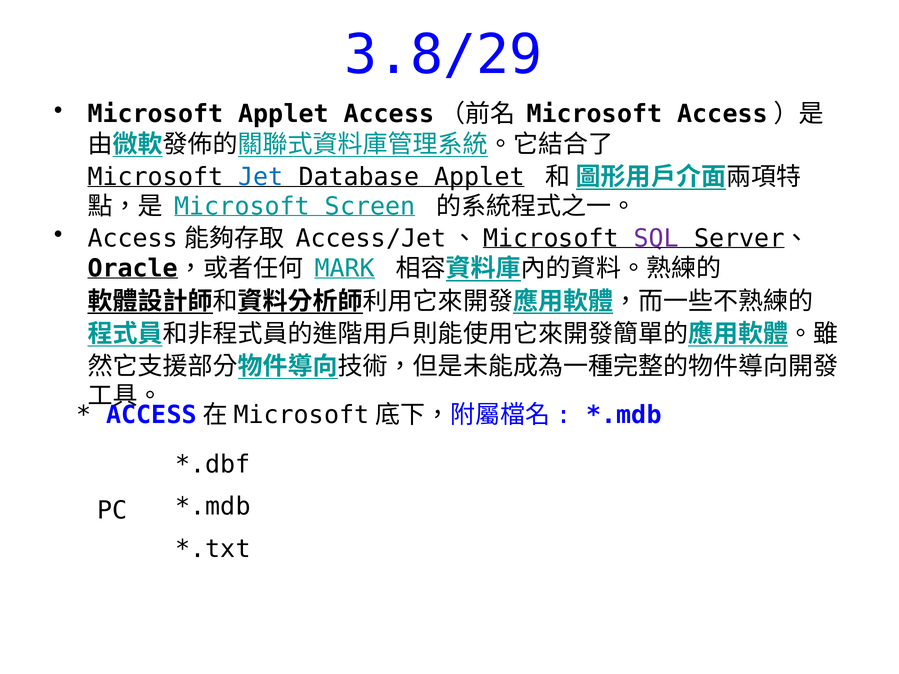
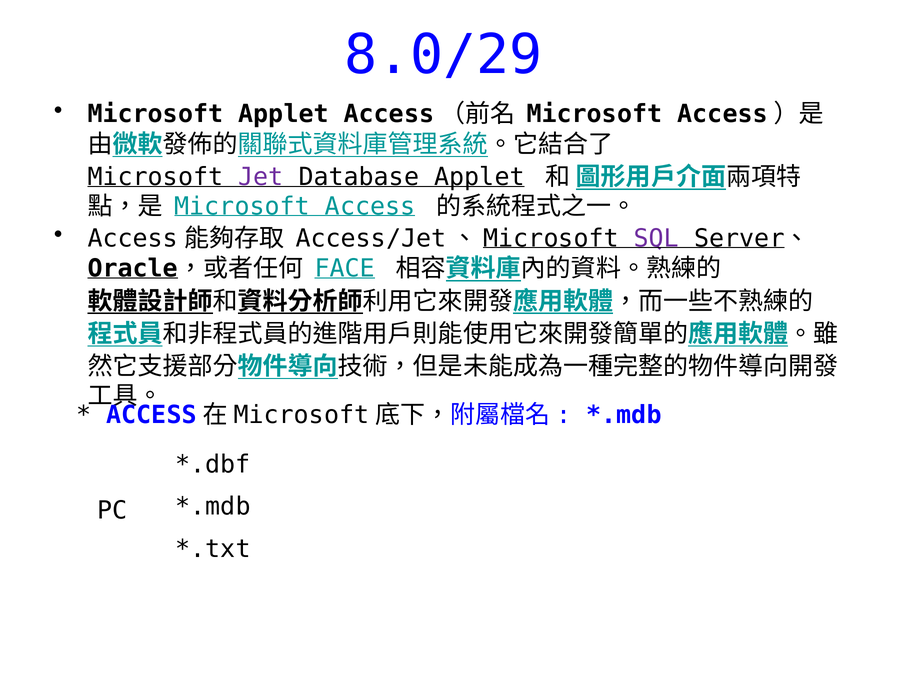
3.8/29: 3.8/29 -> 8.0/29
Jet colour: blue -> purple
Screen: Screen -> Access
MARK: MARK -> FACE
